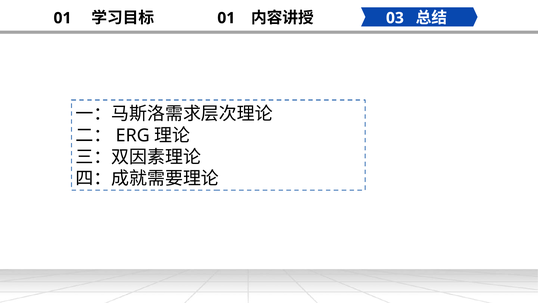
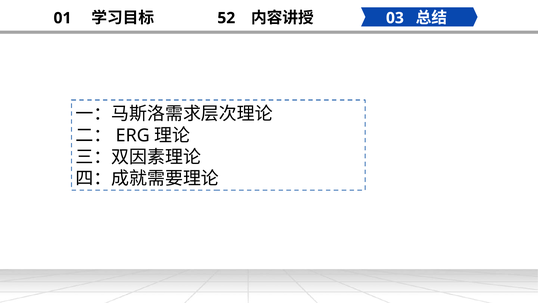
01 at (226, 18): 01 -> 52
